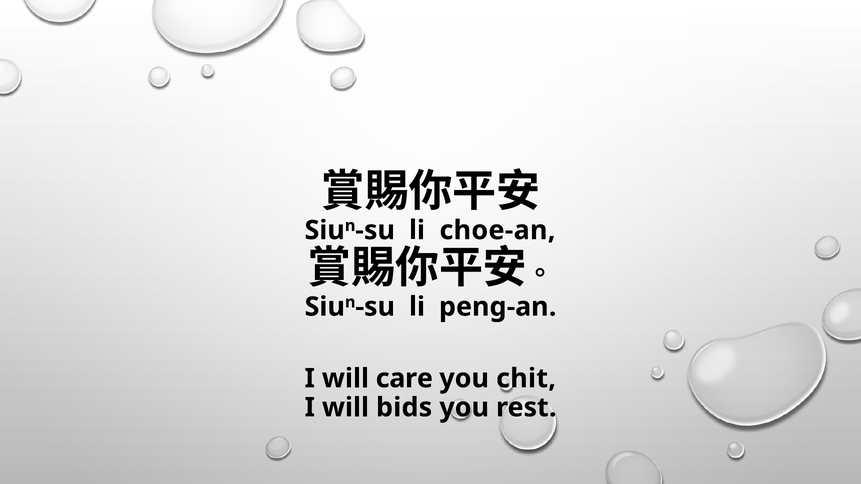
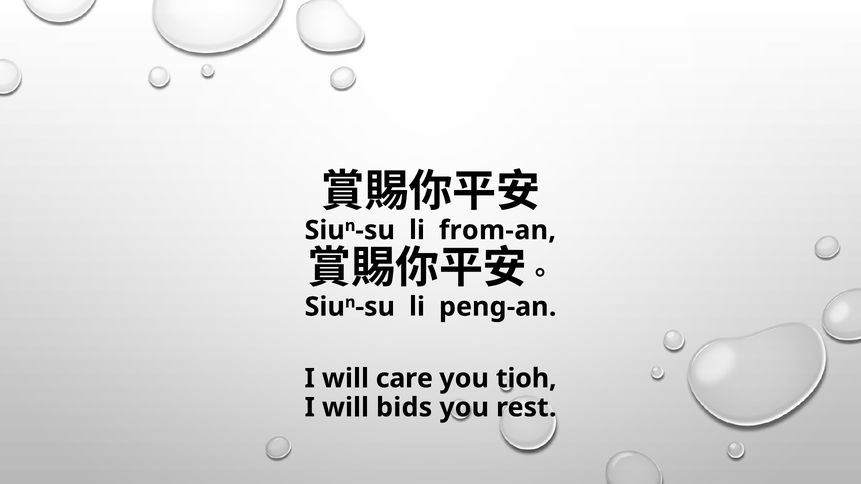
choe-an: choe-an -> from-an
chit: chit -> tioh
